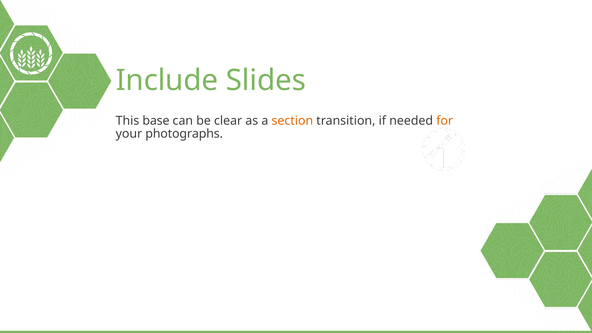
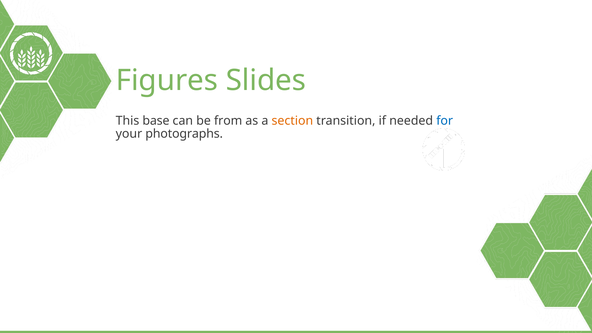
Include: Include -> Figures
clear: clear -> from
for colour: orange -> blue
